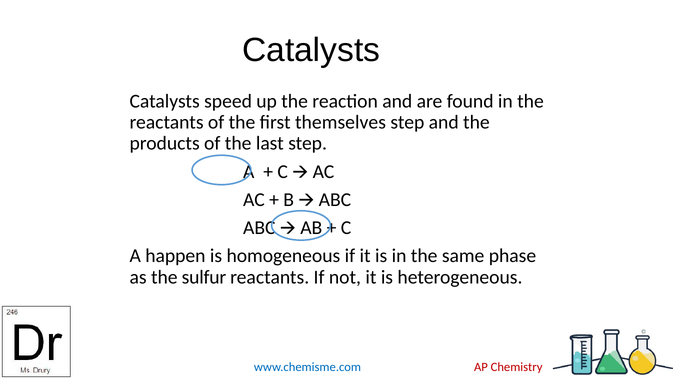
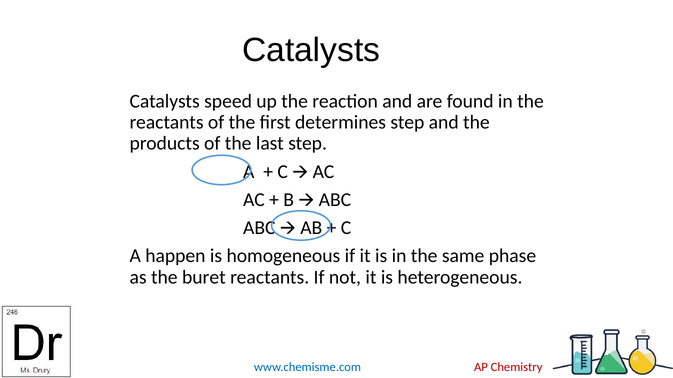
themselves: themselves -> determines
sulfur: sulfur -> buret
